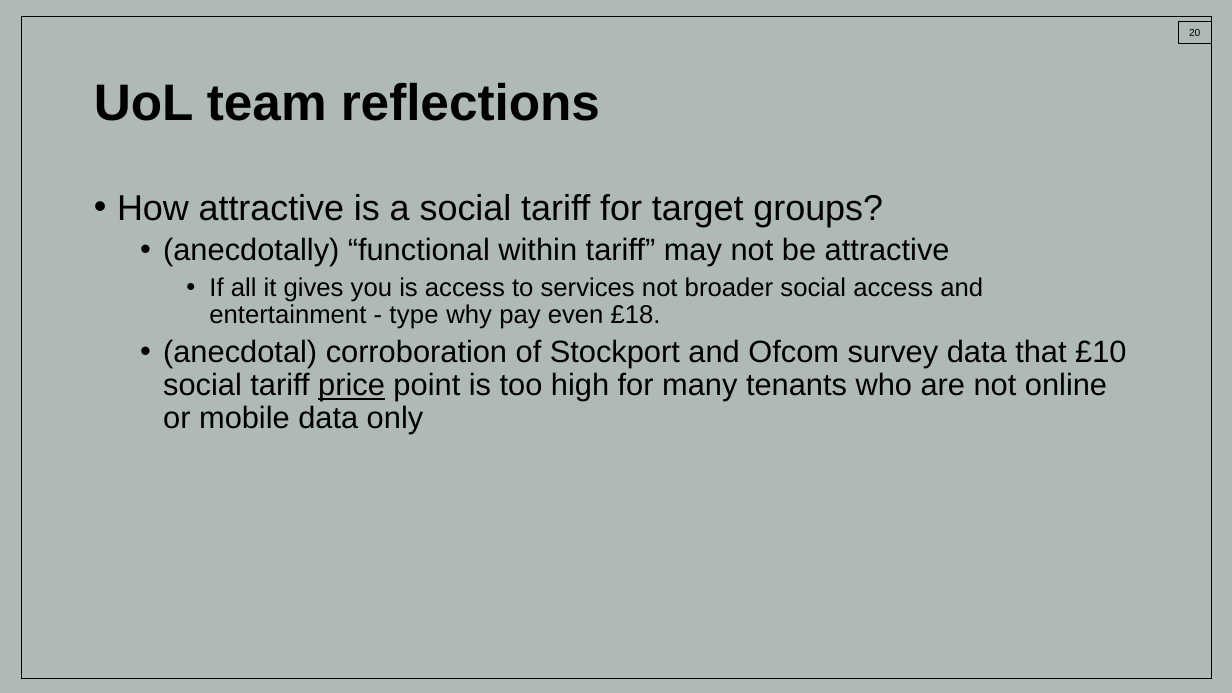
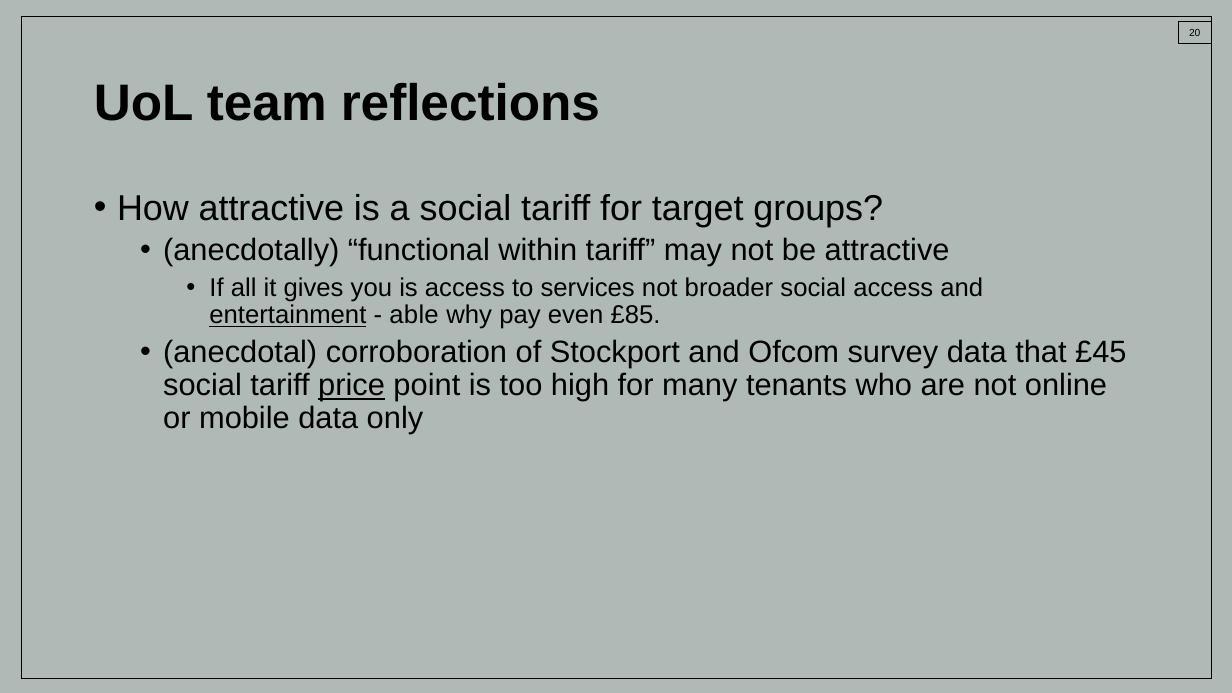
entertainment underline: none -> present
type: type -> able
£18: £18 -> £85
£10: £10 -> £45
